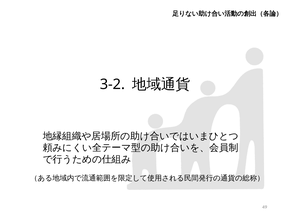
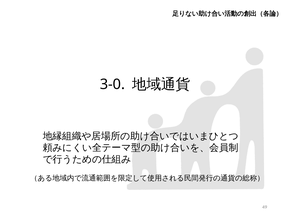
3-2: 3-2 -> 3-0
